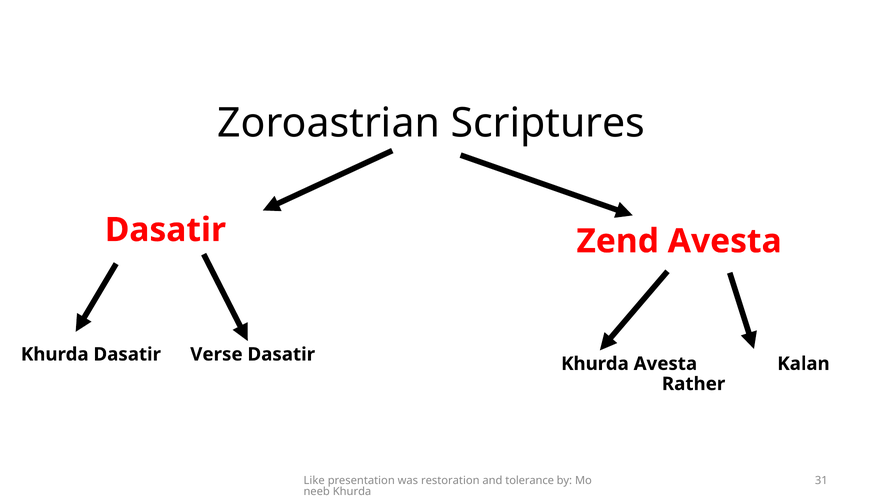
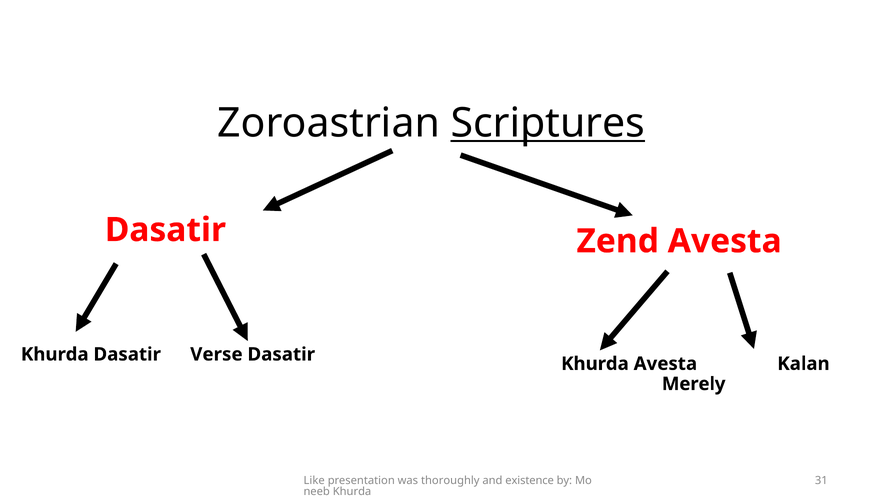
Scriptures underline: none -> present
Rather: Rather -> Merely
restoration: restoration -> thoroughly
tolerance: tolerance -> existence
